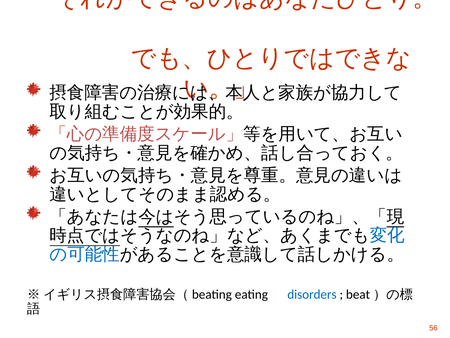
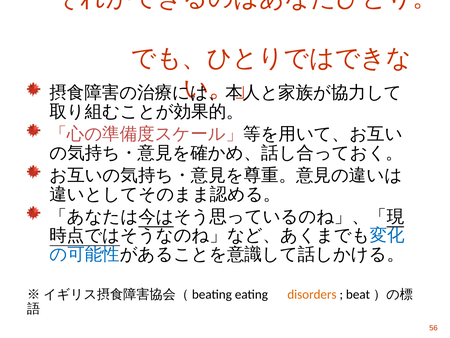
disorders colour: blue -> orange
